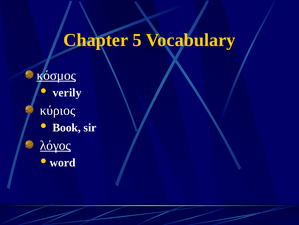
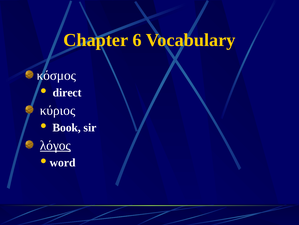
5: 5 -> 6
κόσμος underline: present -> none
verily: verily -> direct
